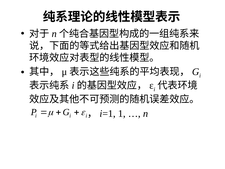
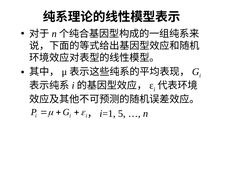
1: 1 -> 5
